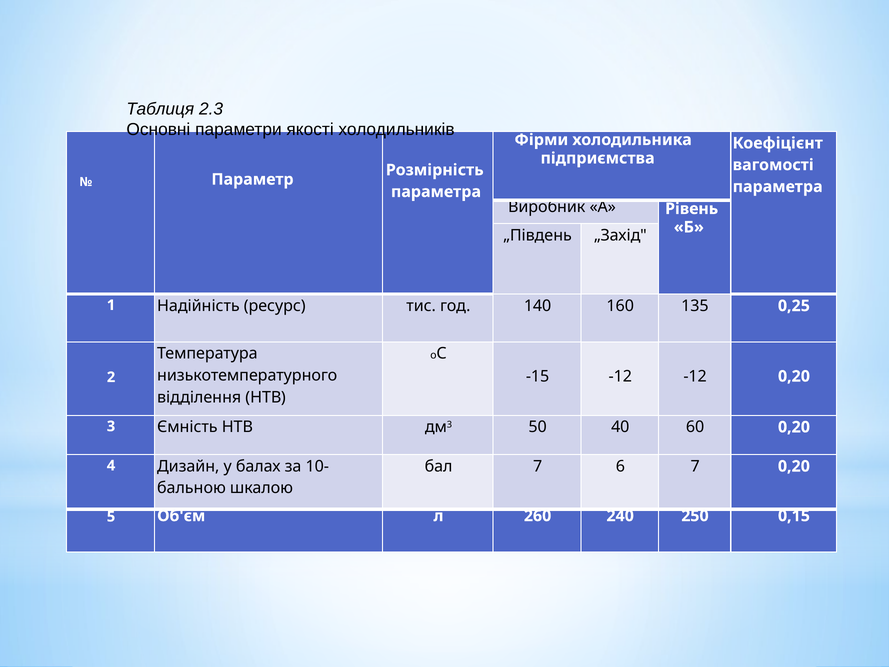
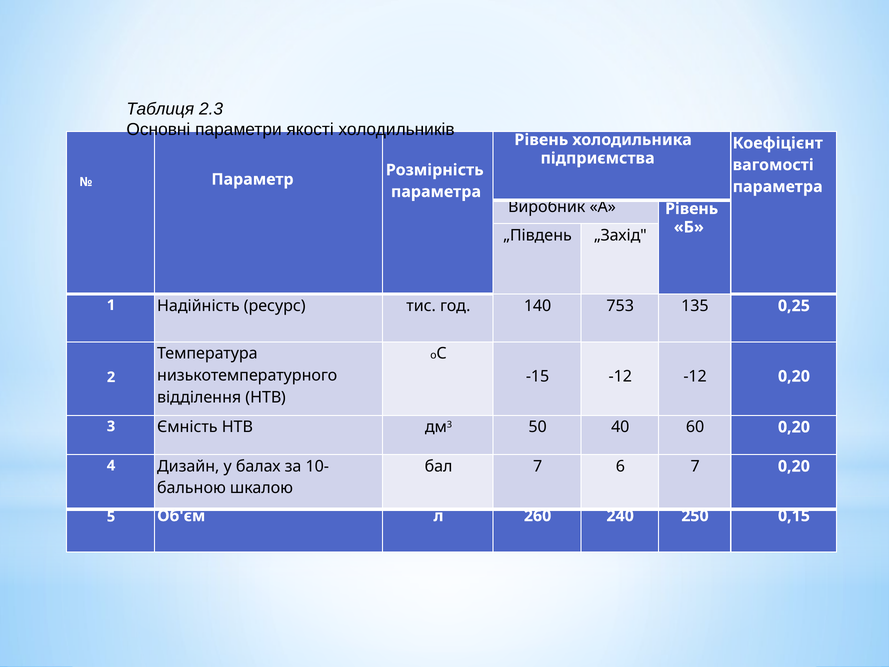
Фірми at (541, 140): Фірми -> Рівень
160: 160 -> 753
